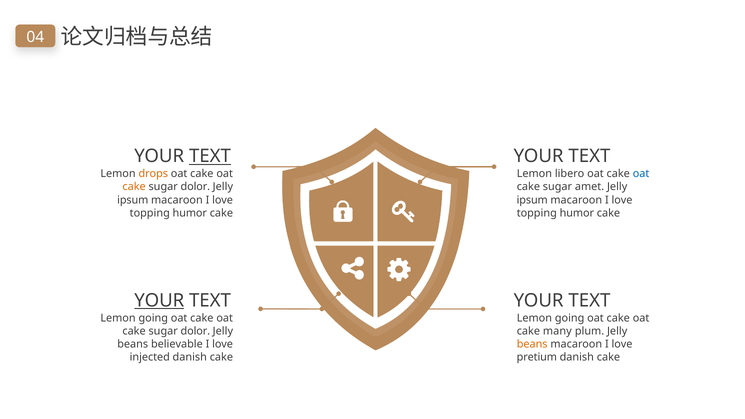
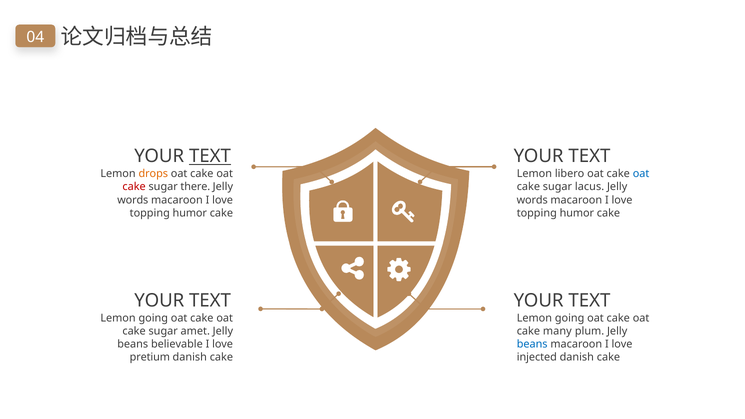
cake at (134, 187) colour: orange -> red
dolor at (195, 187): dolor -> there
amet: amet -> lacus
ipsum at (133, 200): ipsum -> words
ipsum at (532, 200): ipsum -> words
YOUR at (159, 301) underline: present -> none
dolor at (195, 331): dolor -> amet
beans at (532, 344) colour: orange -> blue
injected: injected -> pretium
pretium: pretium -> injected
